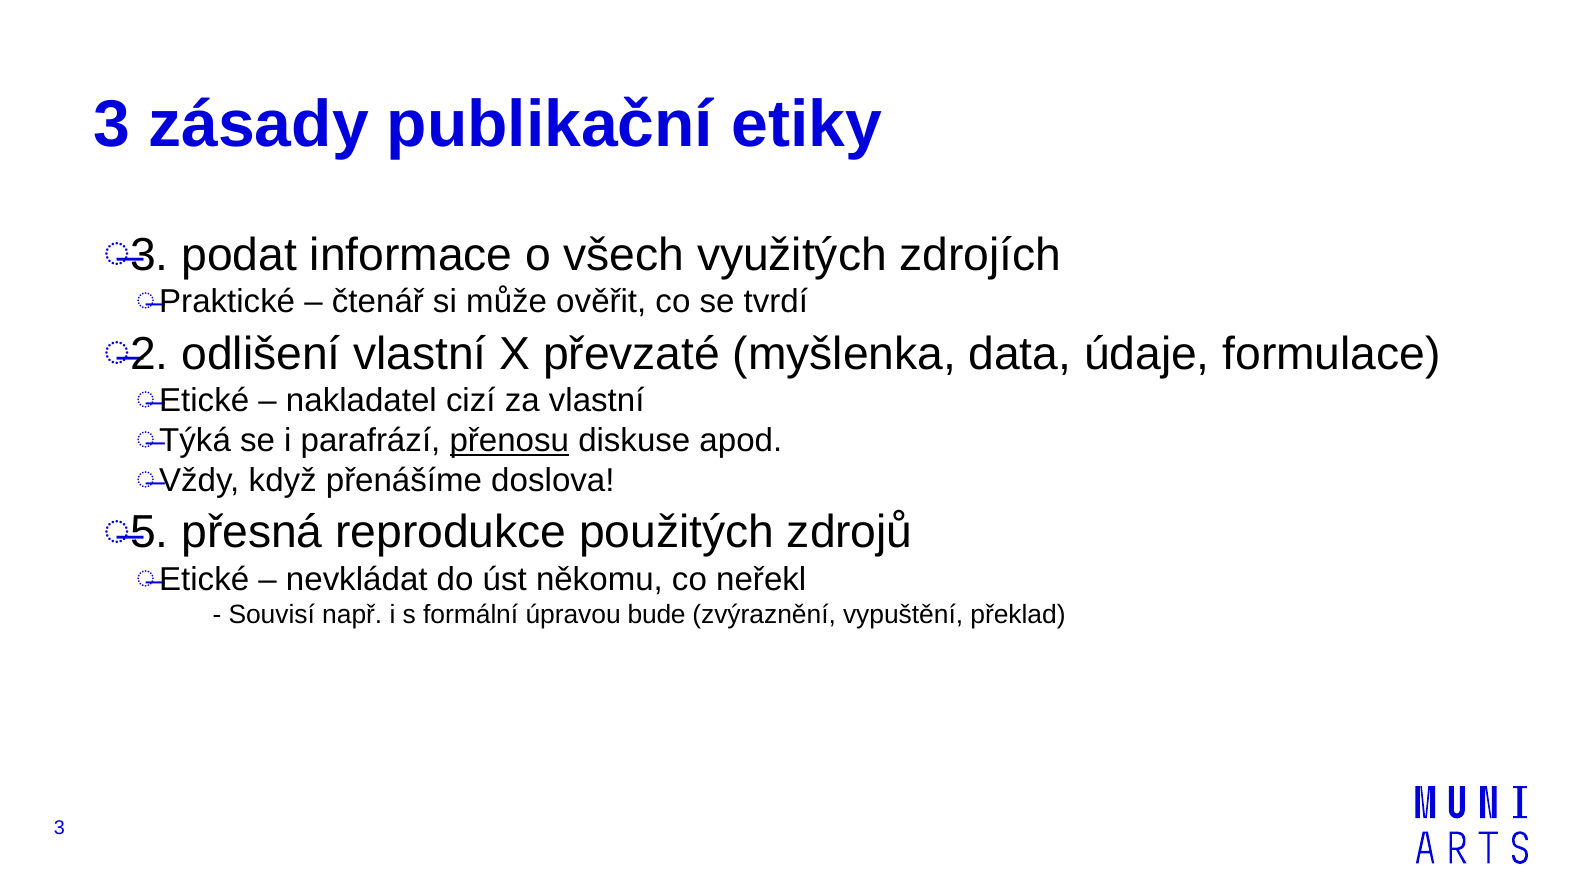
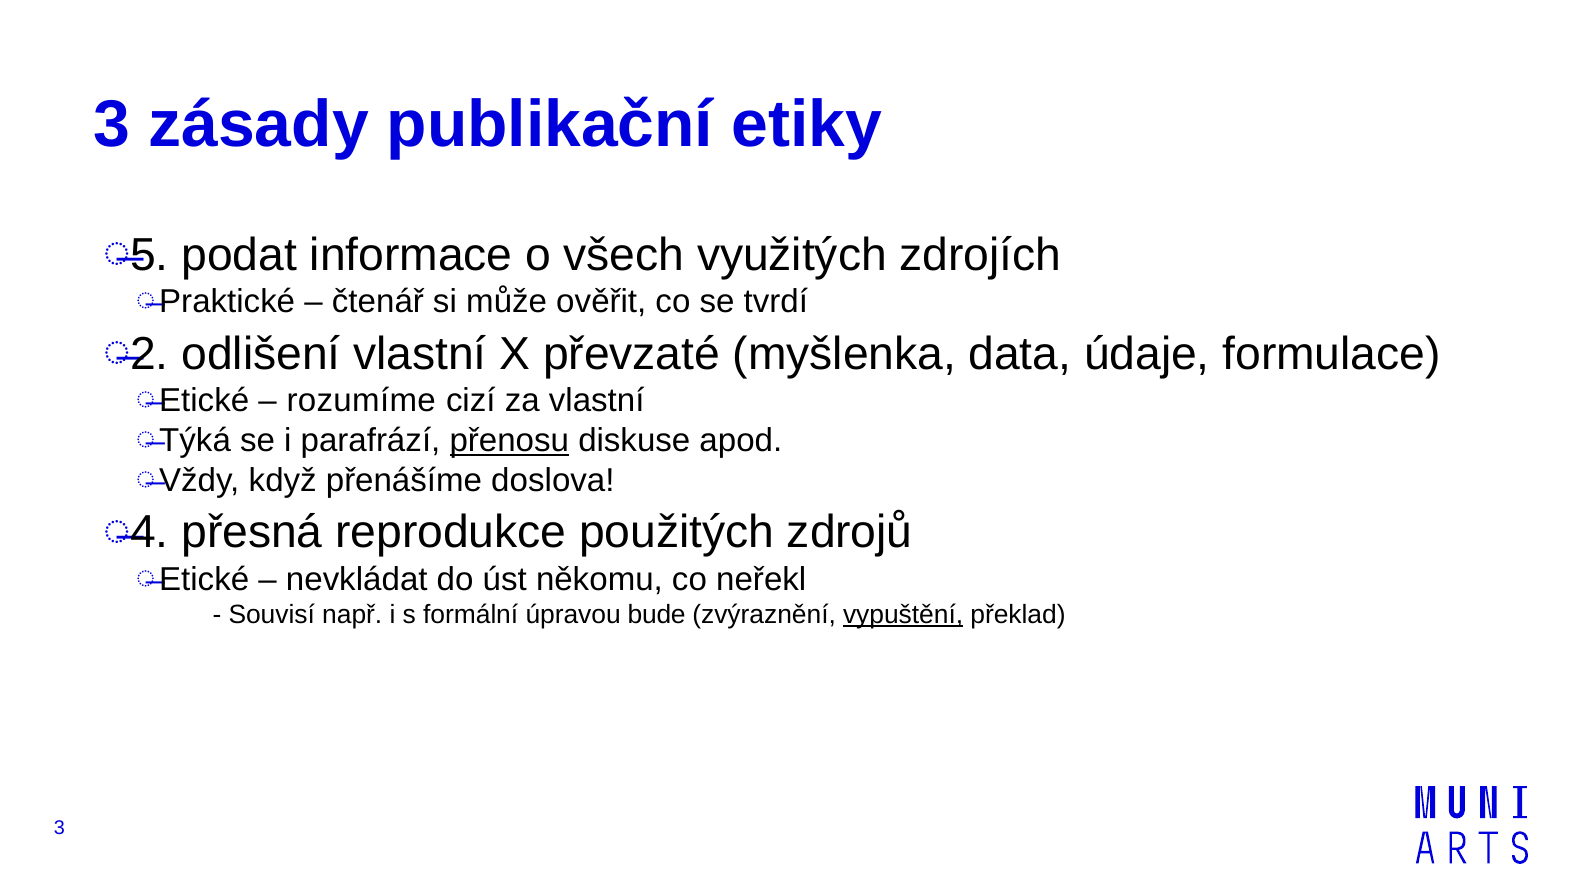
3 at (150, 255): 3 -> 5
nakladatel: nakladatel -> rozumíme
5: 5 -> 4
vypuštění underline: none -> present
